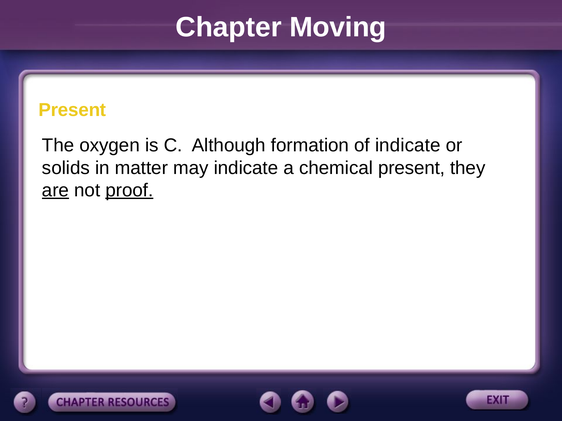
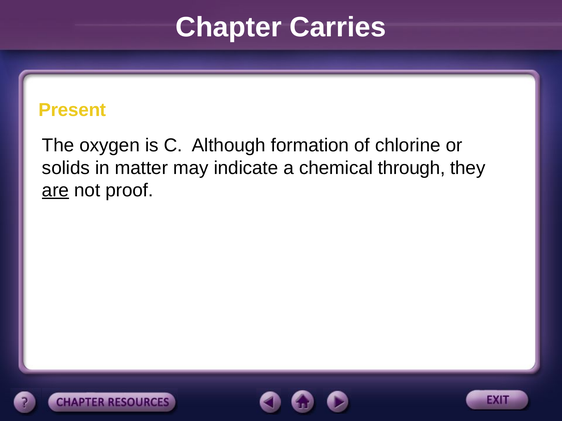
Moving: Moving -> Carries
of indicate: indicate -> chlorine
chemical present: present -> through
proof underline: present -> none
